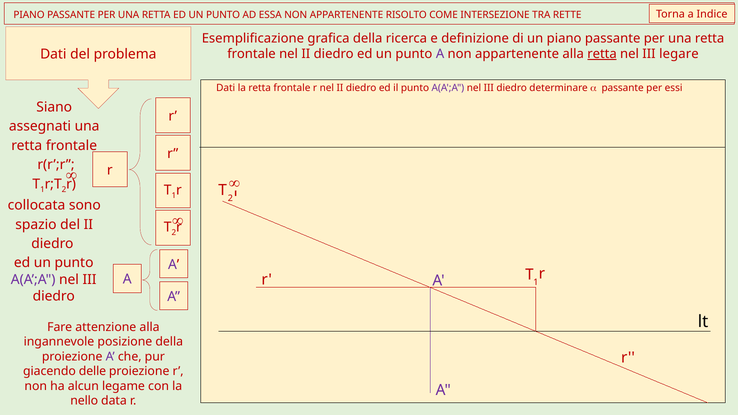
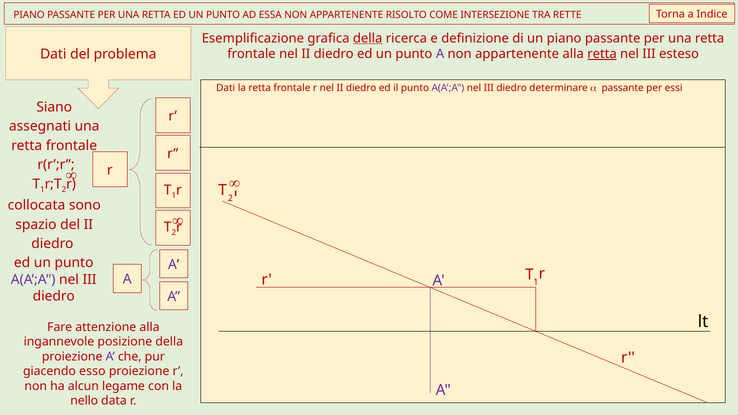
della at (368, 38) underline: none -> present
legare: legare -> esteso
delle: delle -> esso
